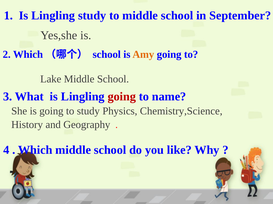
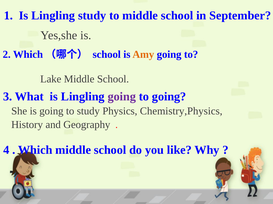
going at (122, 96) colour: red -> purple
to name: name -> going
Chemistry,Science: Chemistry,Science -> Chemistry,Physics
